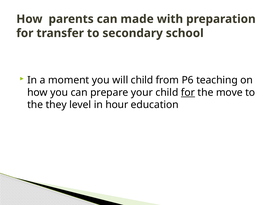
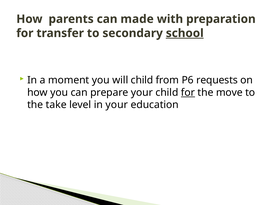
school underline: none -> present
teaching: teaching -> requests
they: they -> take
in hour: hour -> your
